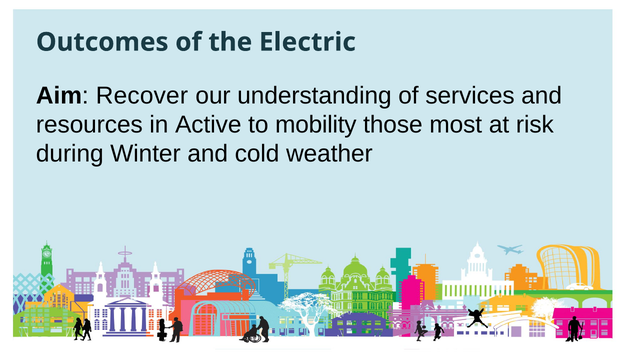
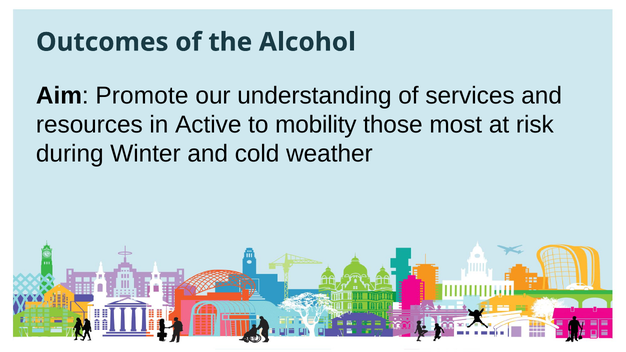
Electric: Electric -> Alcohol
Recover: Recover -> Promote
